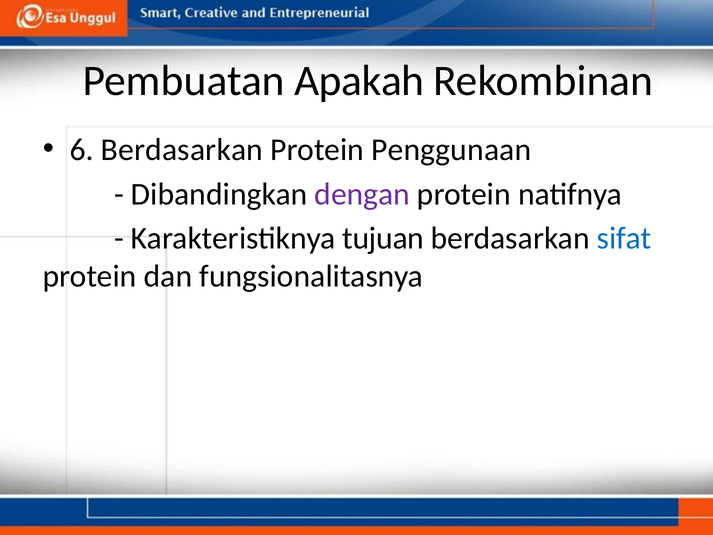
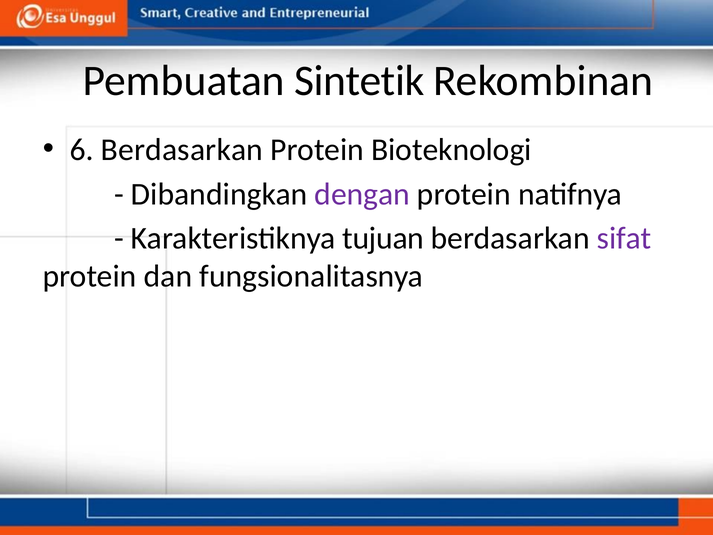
Apakah: Apakah -> Sintetik
Penggunaan: Penggunaan -> Bioteknologi
sifat colour: blue -> purple
